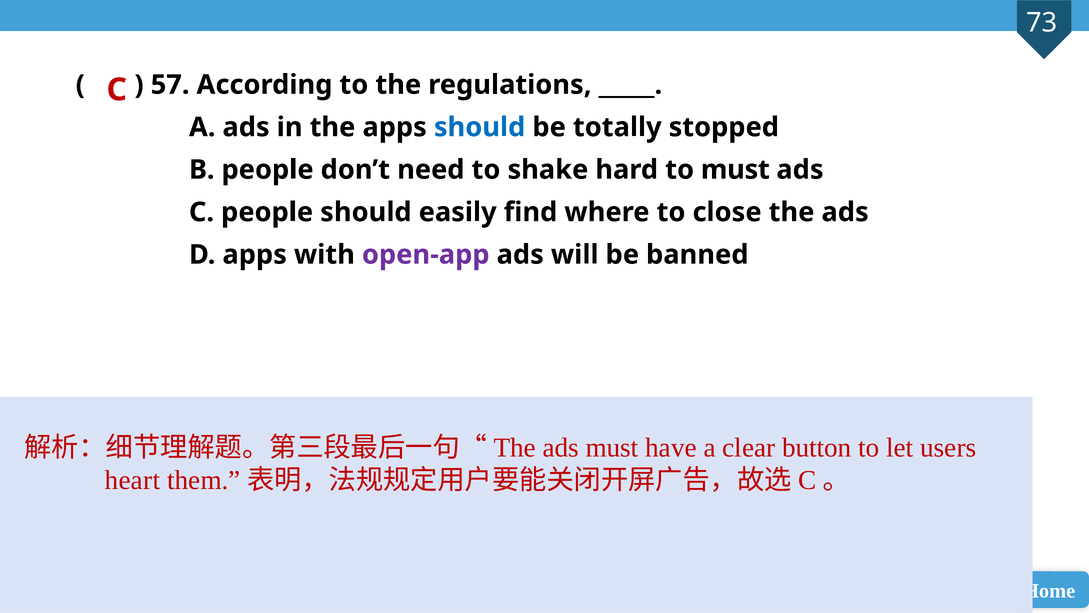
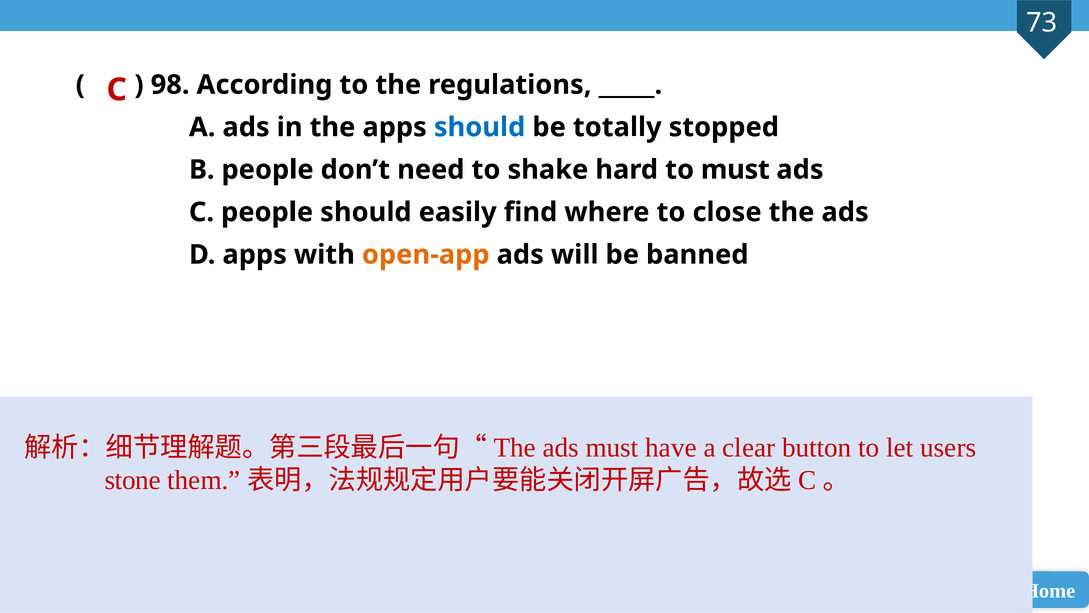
57: 57 -> 98
open-app colour: purple -> orange
heart: heart -> stone
